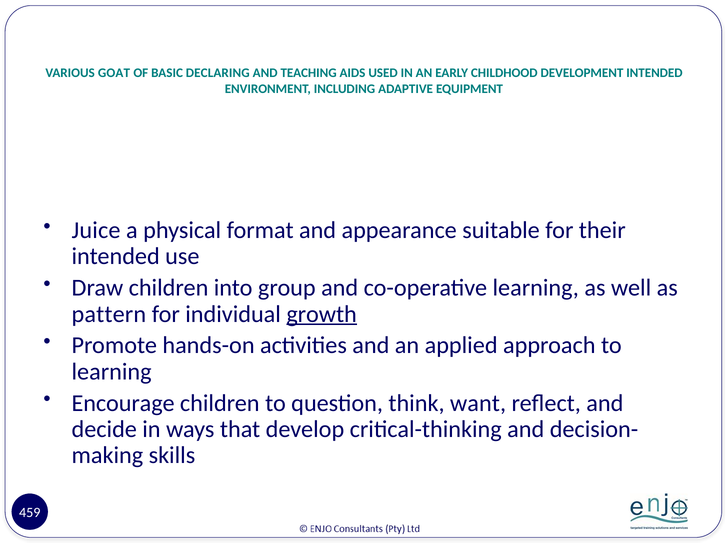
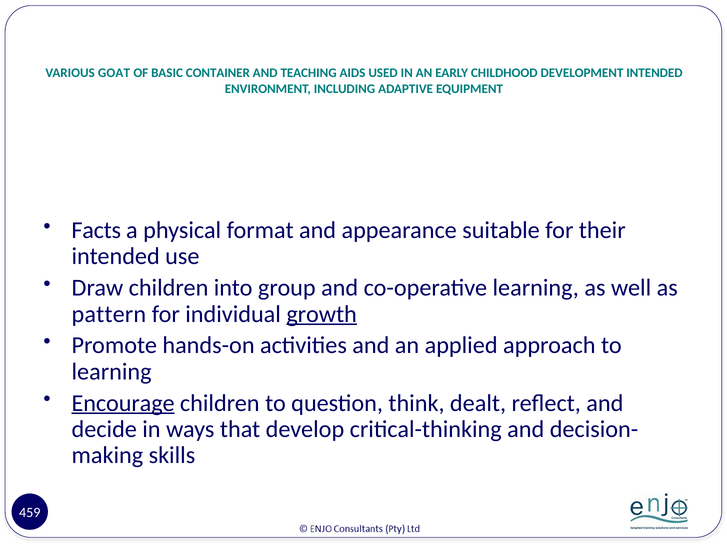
DECLARING: DECLARING -> CONTAINER
Juice: Juice -> Facts
Encourage underline: none -> present
want: want -> dealt
